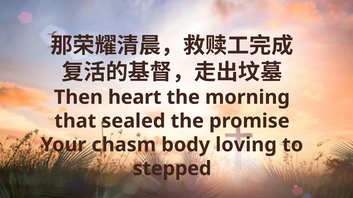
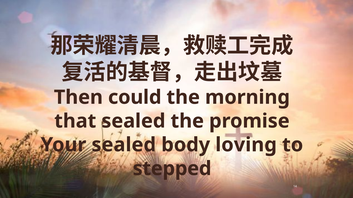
heart: heart -> could
Your chasm: chasm -> sealed
